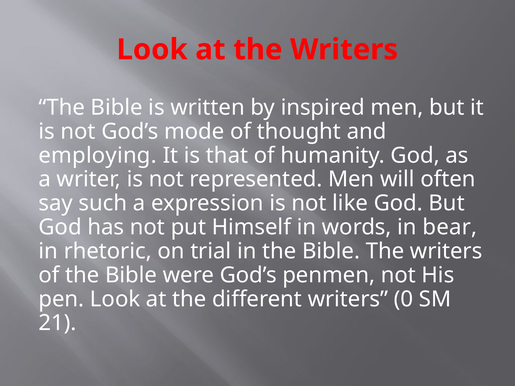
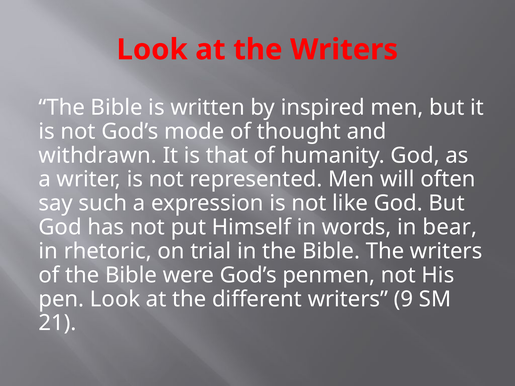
employing: employing -> withdrawn
0: 0 -> 9
